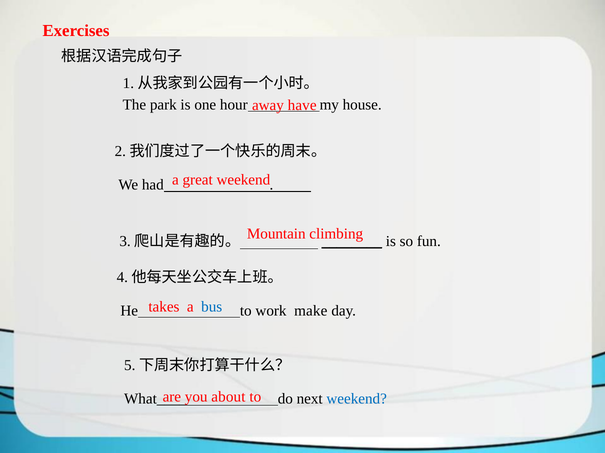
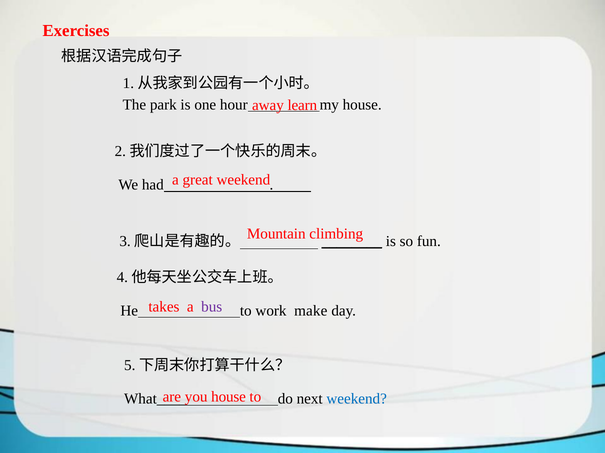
have: have -> learn
bus colour: blue -> purple
you about: about -> house
